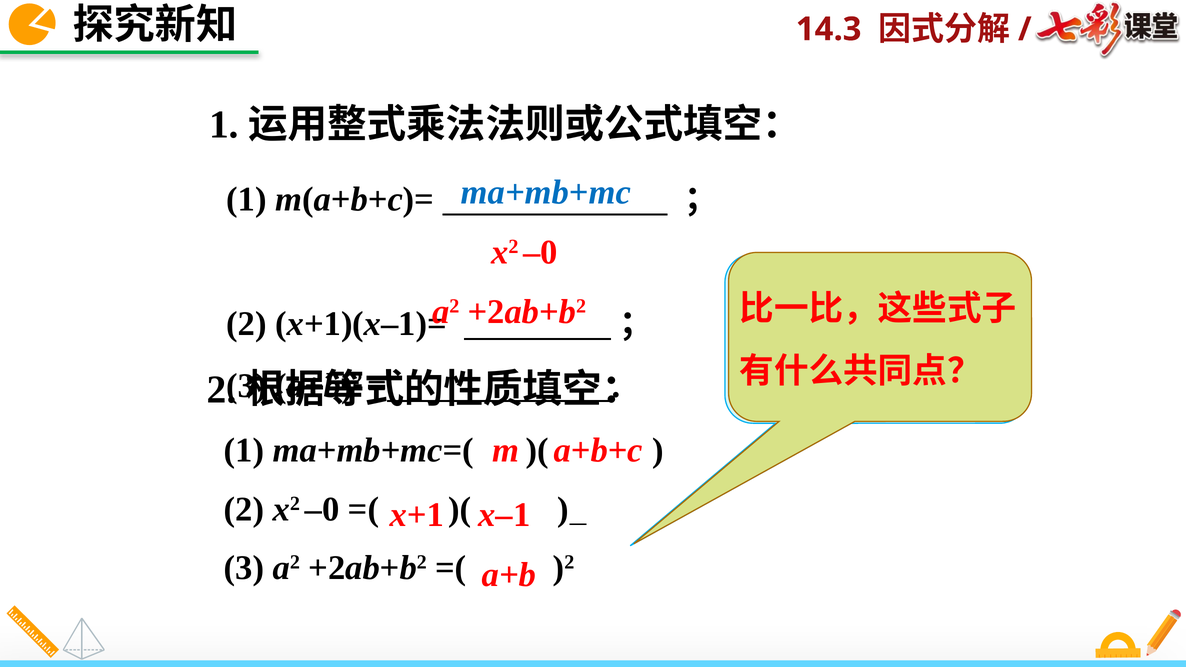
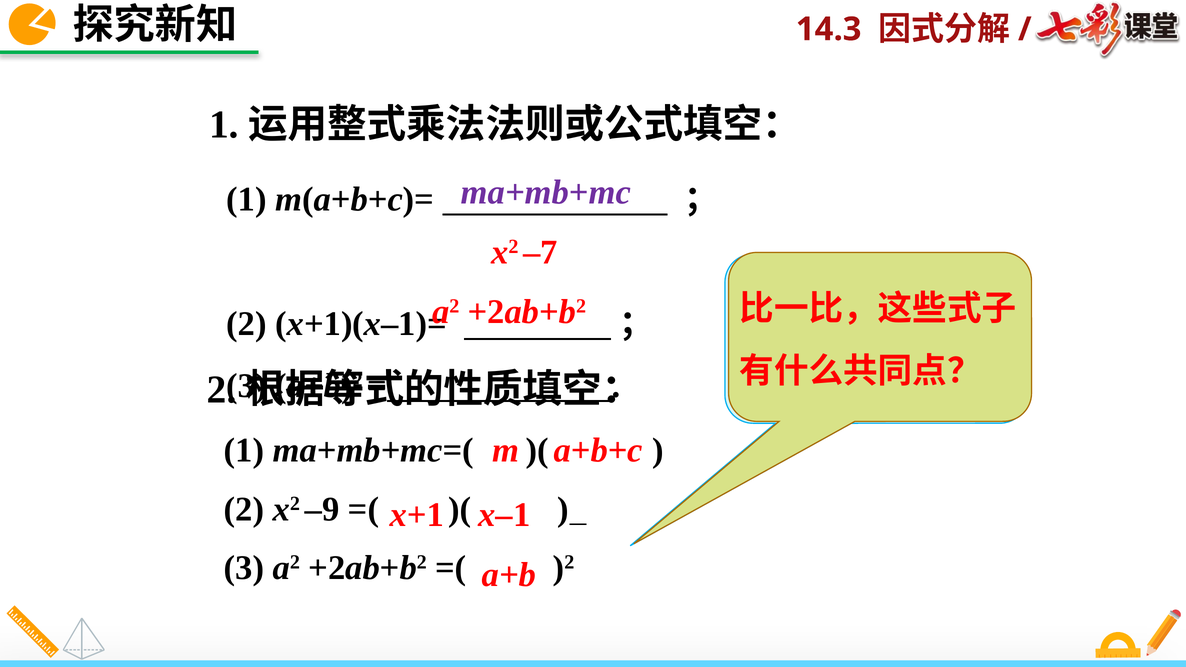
ma+mb+mc colour: blue -> purple
–0 at (541, 252): –0 -> –7
2 x2 –0: –0 -> –9
